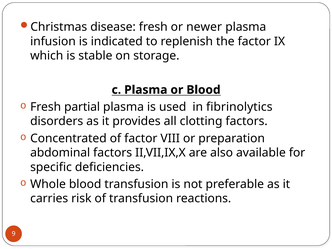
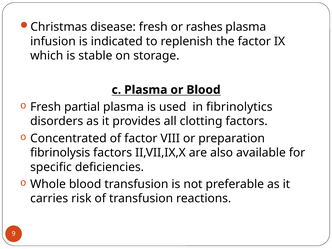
newer: newer -> rashes
abdominal: abdominal -> fibrinolysis
